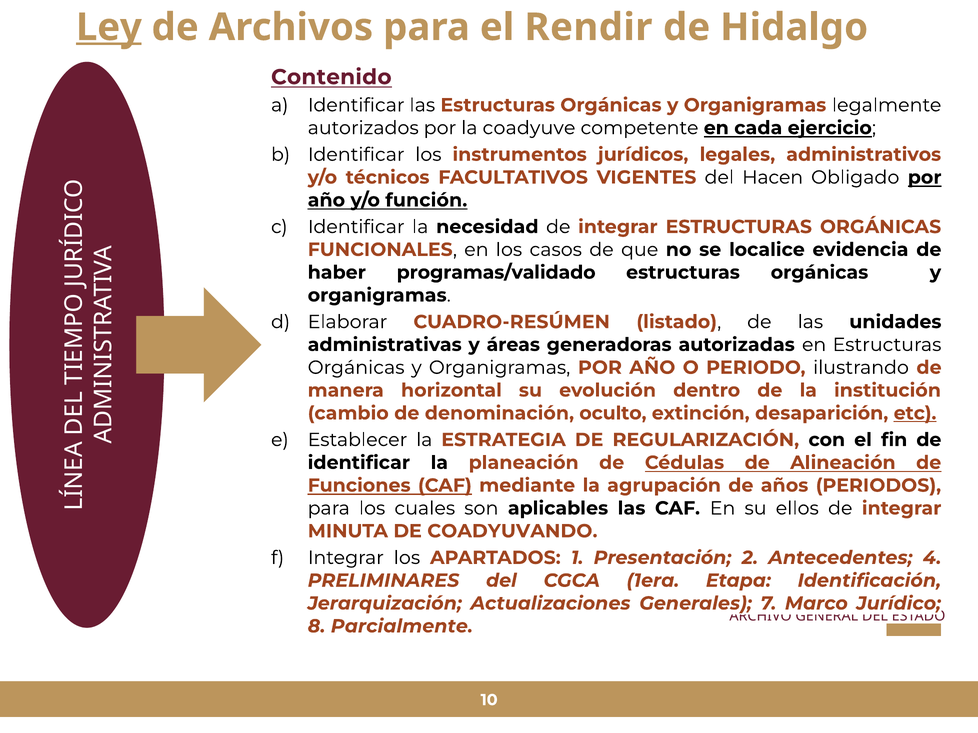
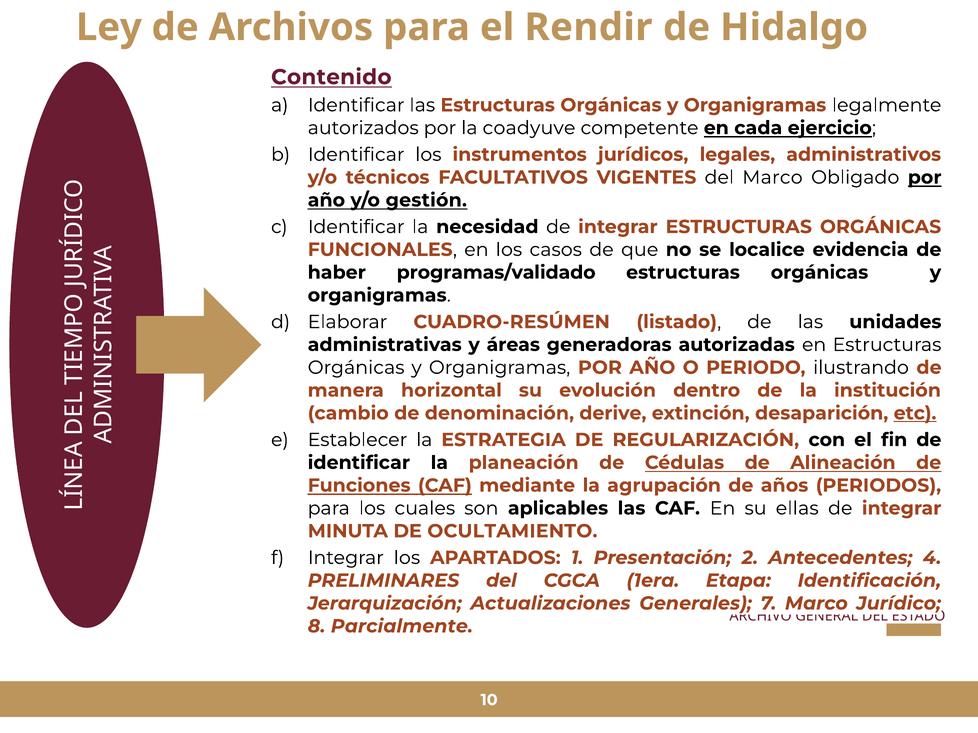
Ley underline: present -> none
del Hacen: Hacen -> Marco
función: función -> gestión
oculto: oculto -> derive
ellos: ellos -> ellas
COADYUVANDO: COADYUVANDO -> OCULTAMIENTO
